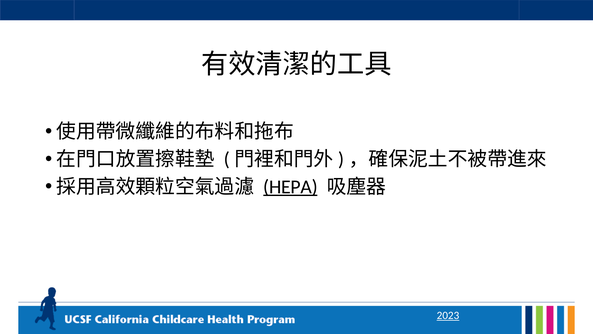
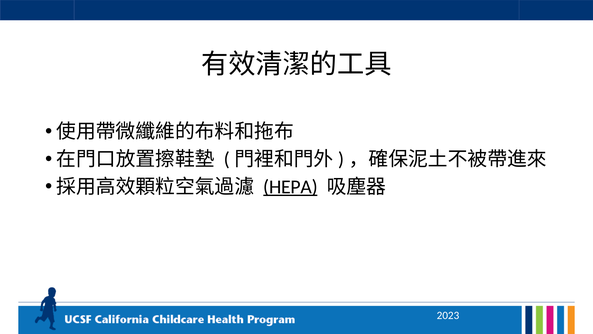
2023 underline: present -> none
